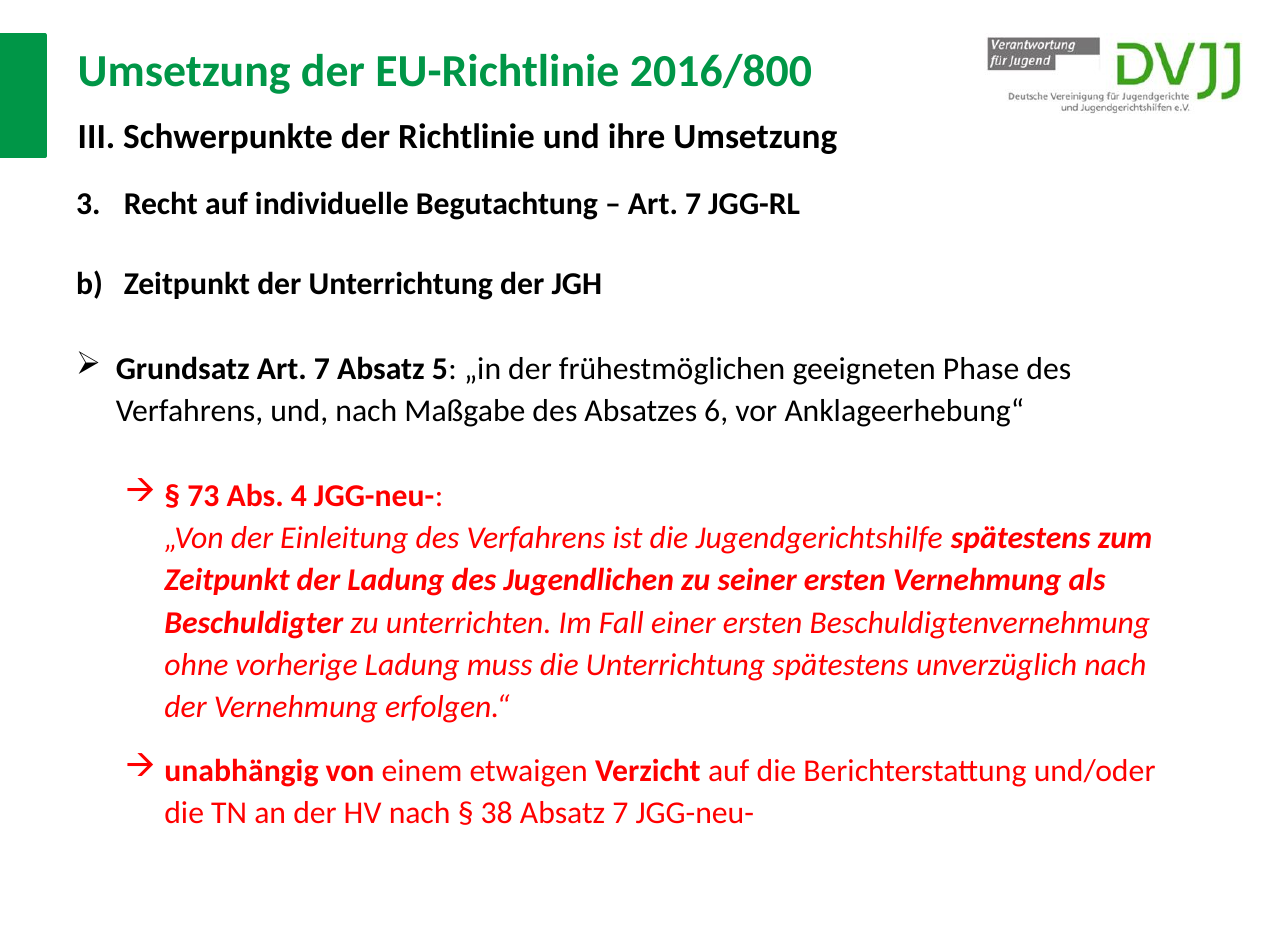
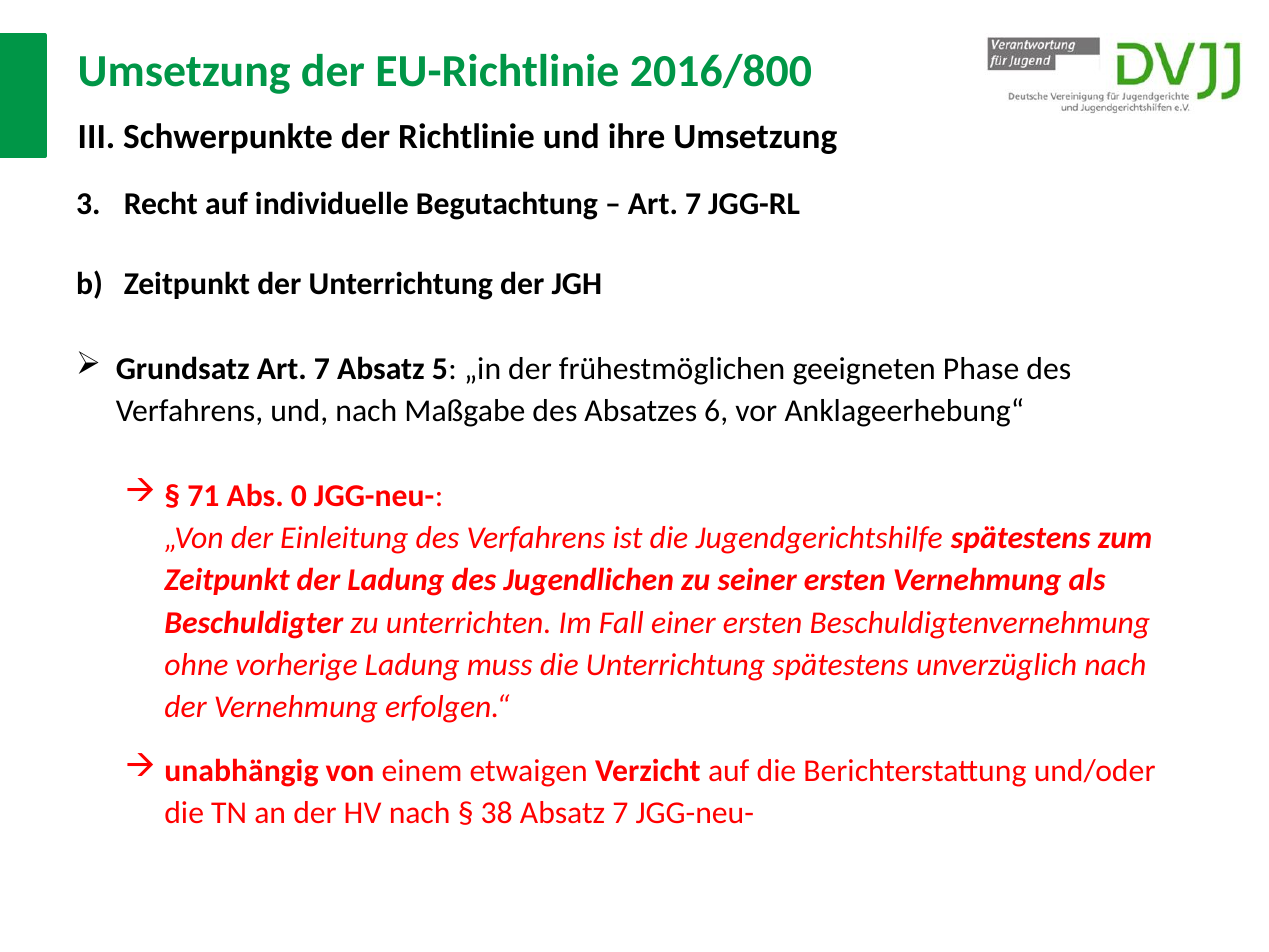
73: 73 -> 71
4: 4 -> 0
